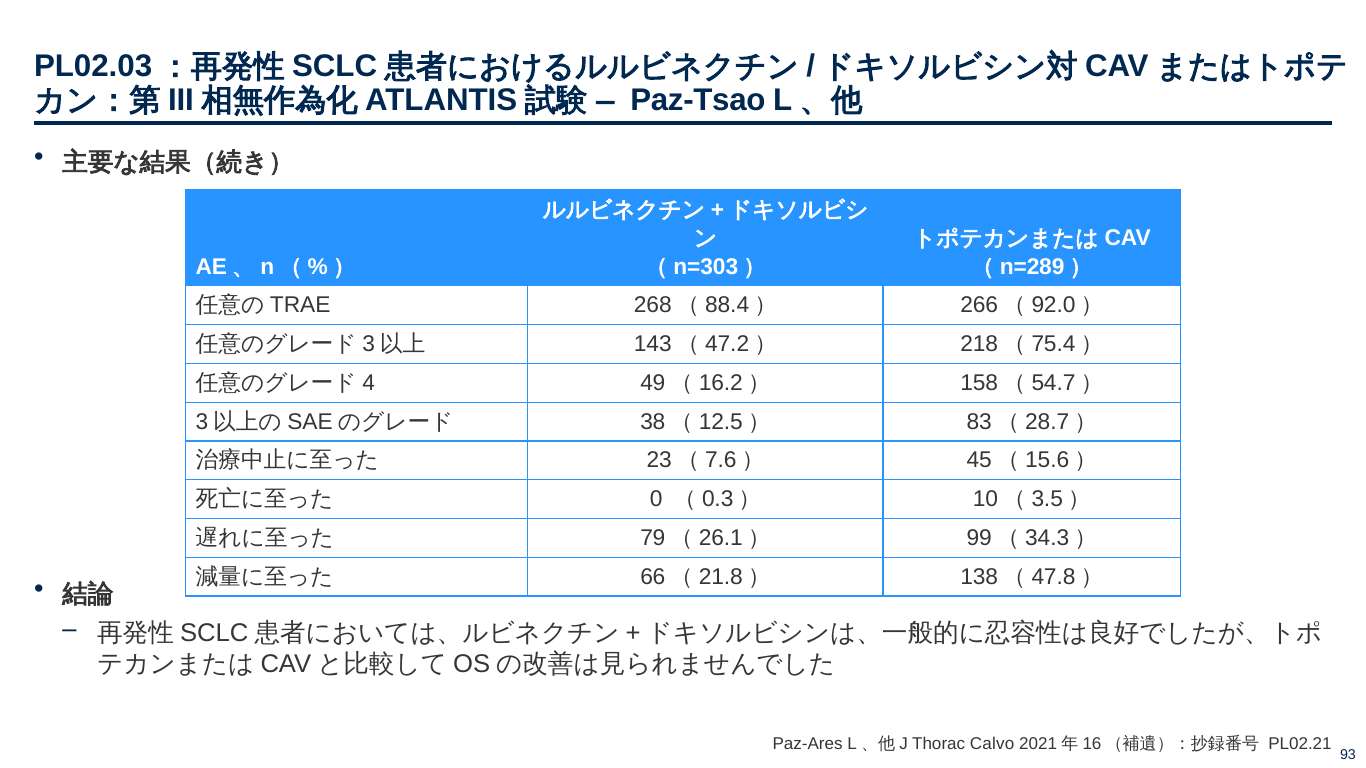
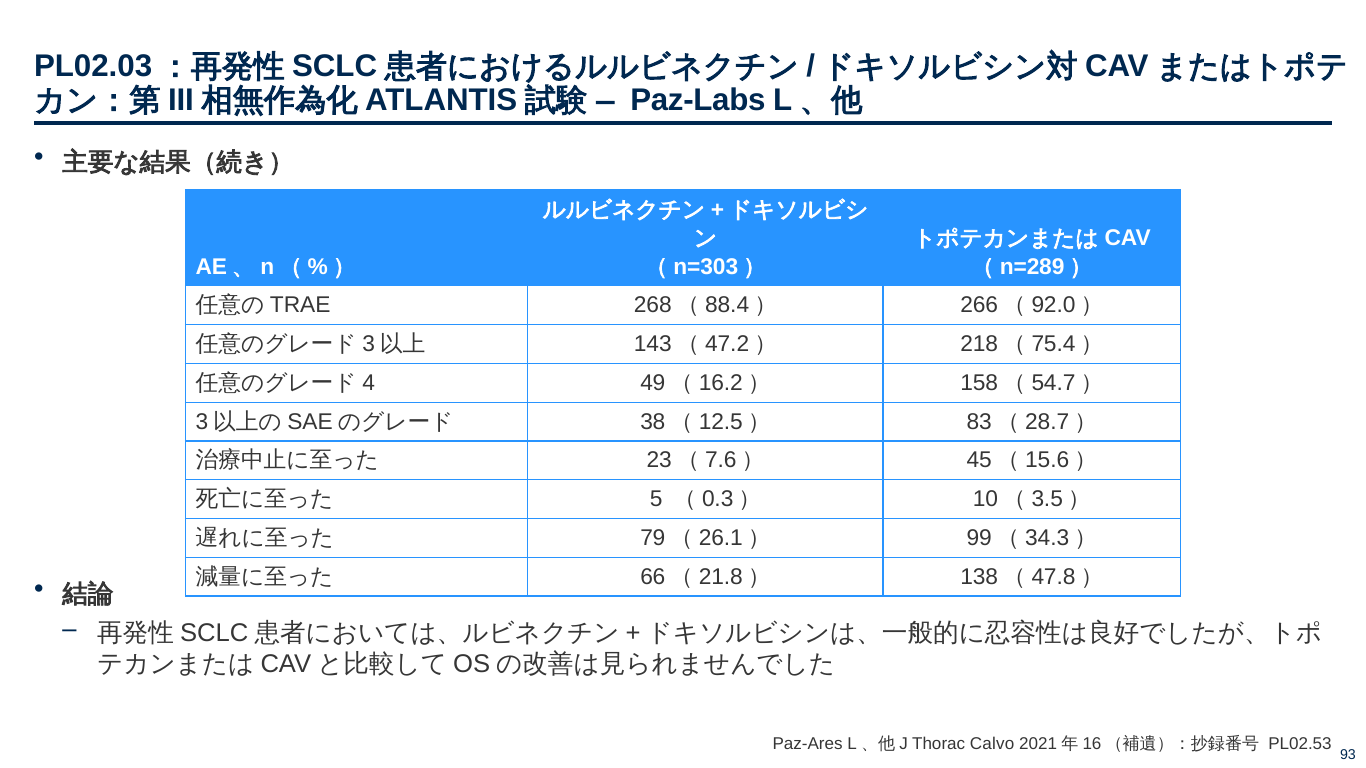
Paz-Tsao: Paz-Tsao -> Paz-Labs
0: 0 -> 5
PL02.21: PL02.21 -> PL02.53
